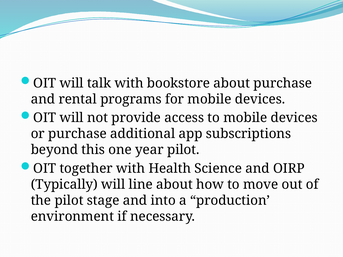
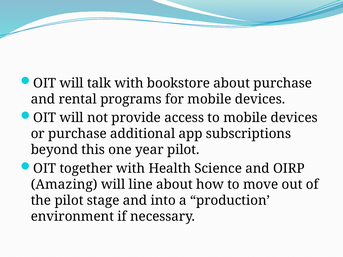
Typically: Typically -> Amazing
